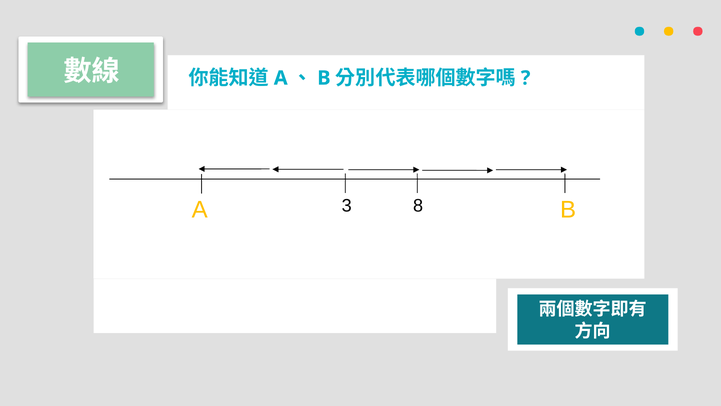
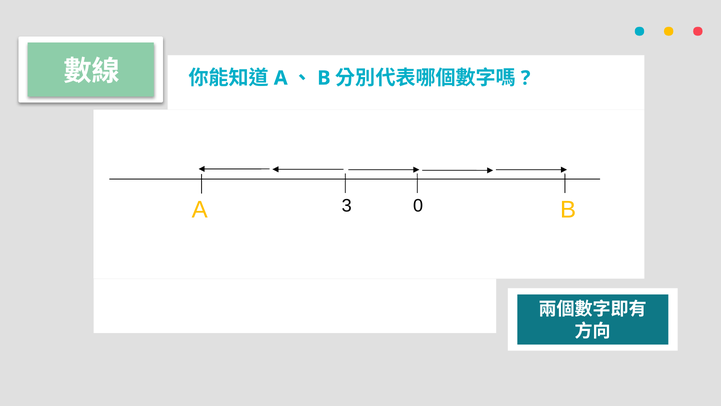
8: 8 -> 0
